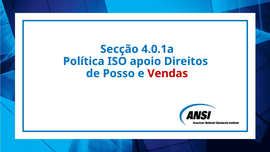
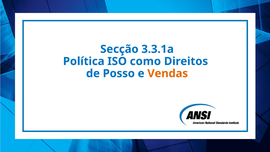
4.0.1a: 4.0.1a -> 3.3.1a
apoio: apoio -> como
Vendas colour: red -> orange
